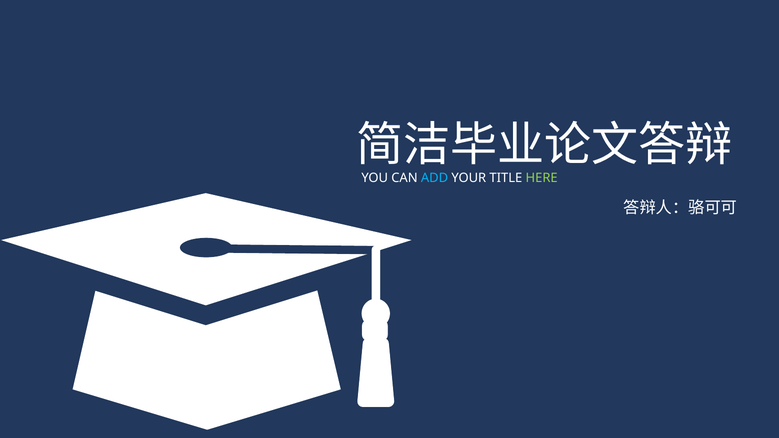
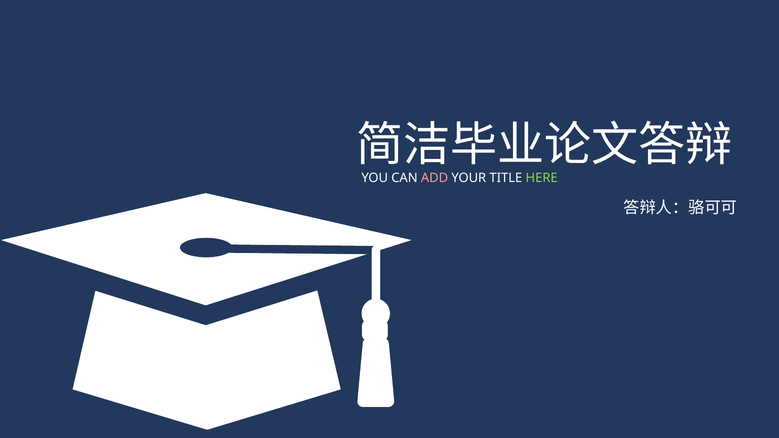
ADD colour: light blue -> pink
